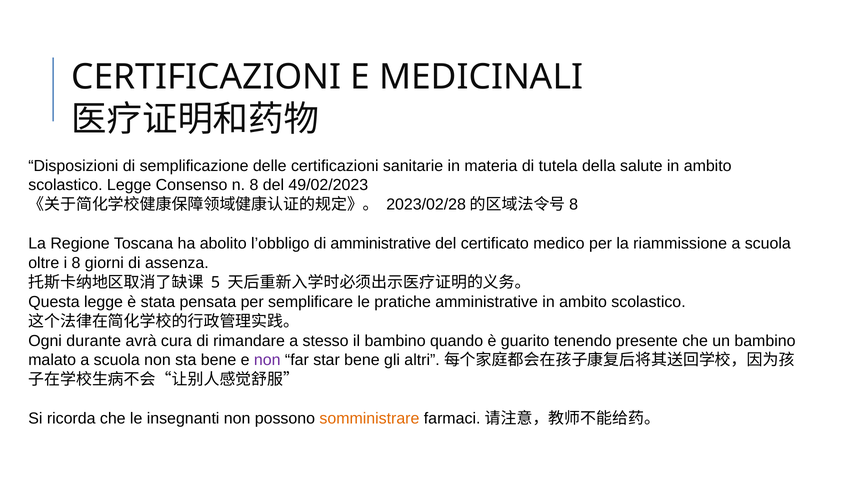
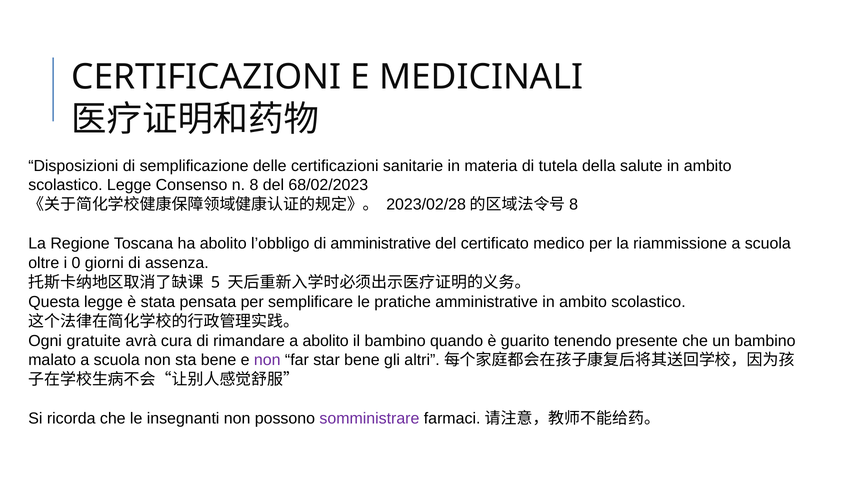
49/02/2023: 49/02/2023 -> 68/02/2023
i 8: 8 -> 0
durante: durante -> gratuite
a stesso: stesso -> abolito
somministrare colour: orange -> purple
